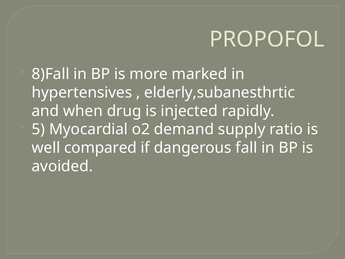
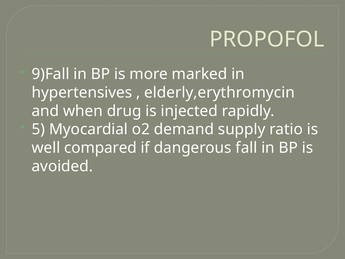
8)Fall: 8)Fall -> 9)Fall
elderly,subanesthrtic: elderly,subanesthrtic -> elderly,erythromycin
